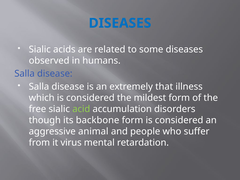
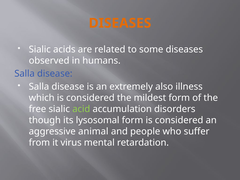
DISEASES at (120, 23) colour: blue -> orange
that: that -> also
backbone: backbone -> lysosomal
